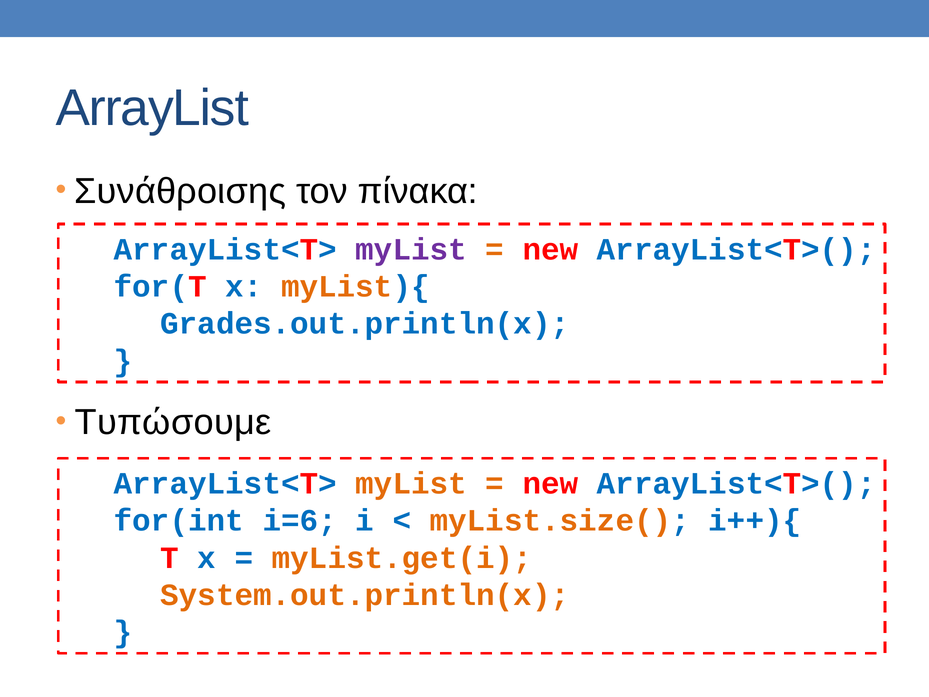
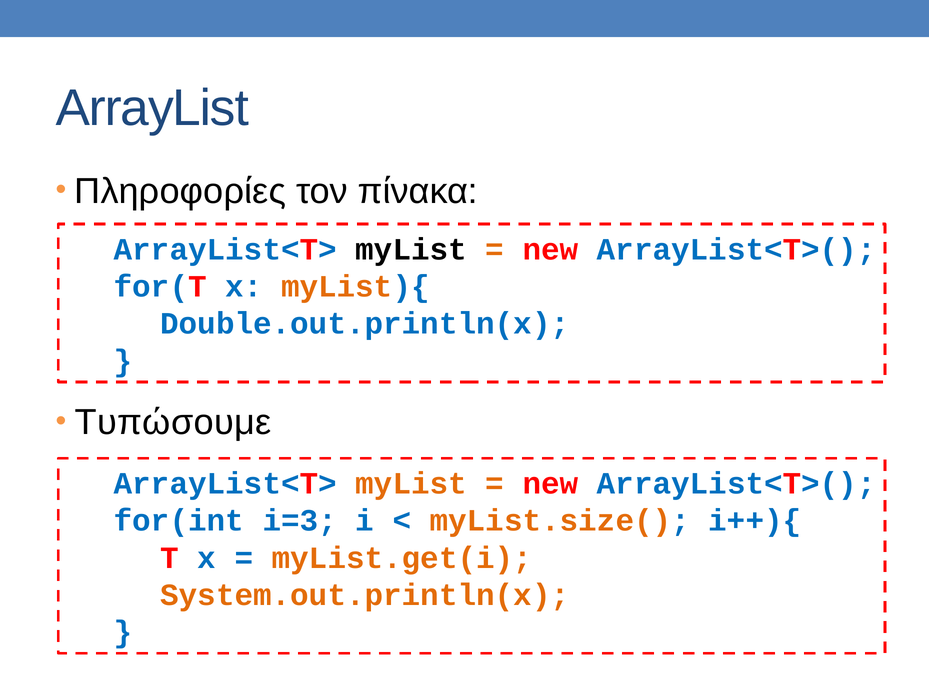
Συνάθροισης: Συνάθροισης -> Πληροφορίες
myList at (411, 249) colour: purple -> black
Grades.out.println(x: Grades.out.println(x -> Double.out.println(x
i=6: i=6 -> i=3
